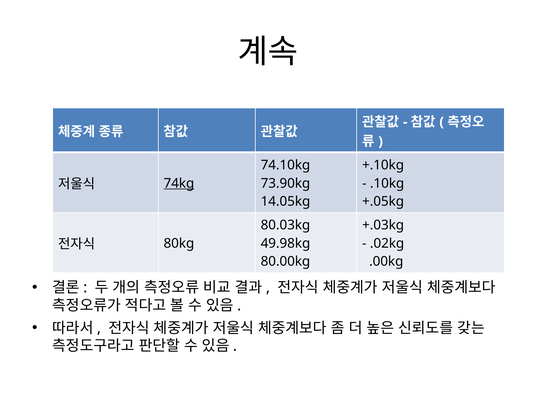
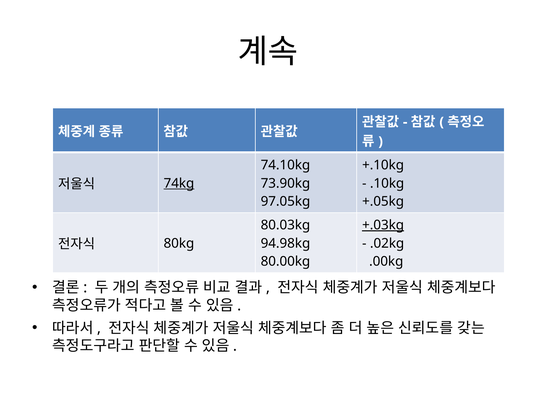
14.05kg: 14.05kg -> 97.05kg
+.03kg underline: none -> present
49.98kg: 49.98kg -> 94.98kg
